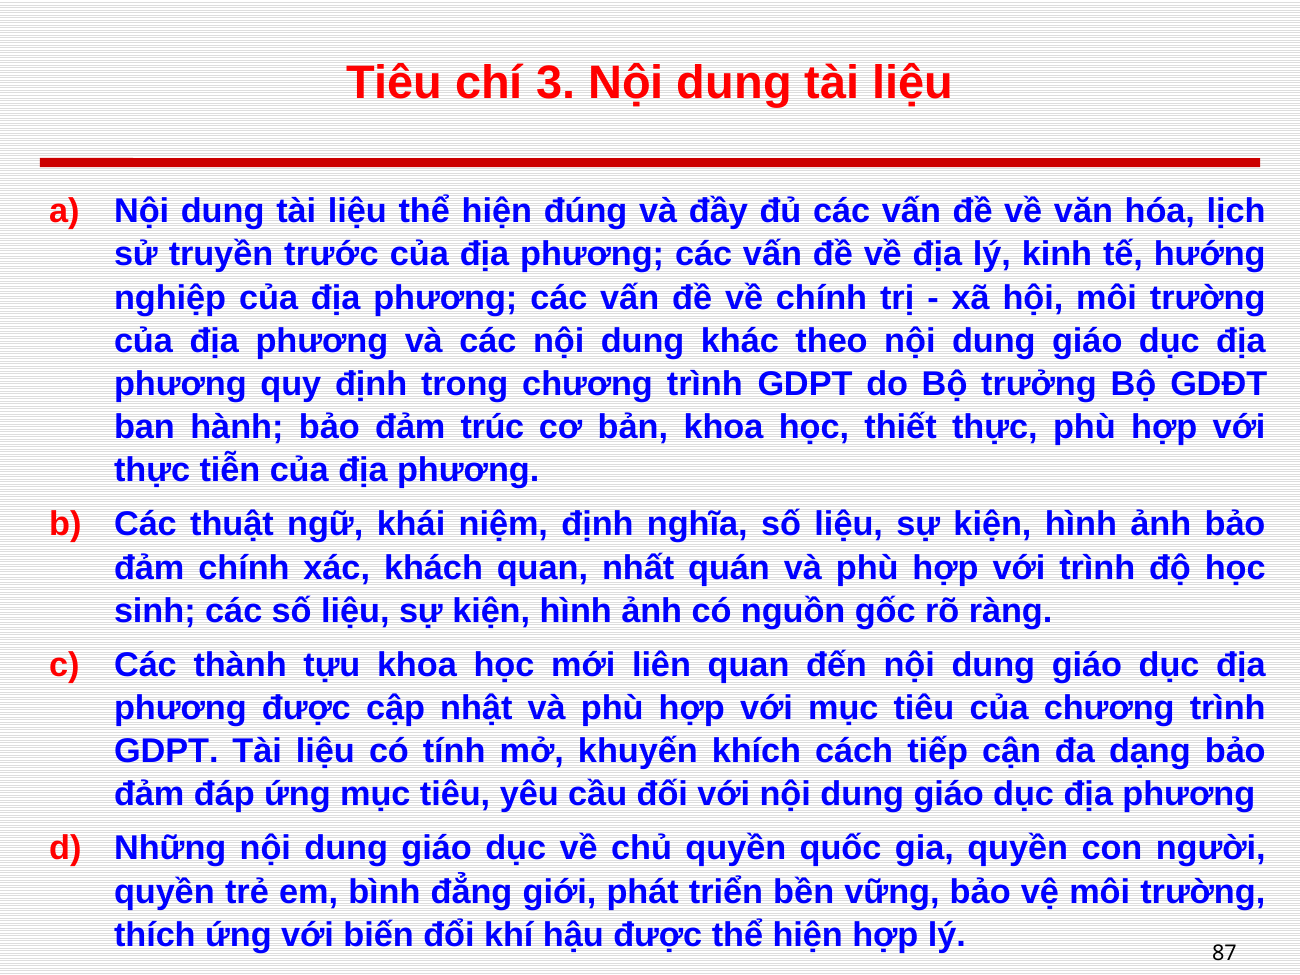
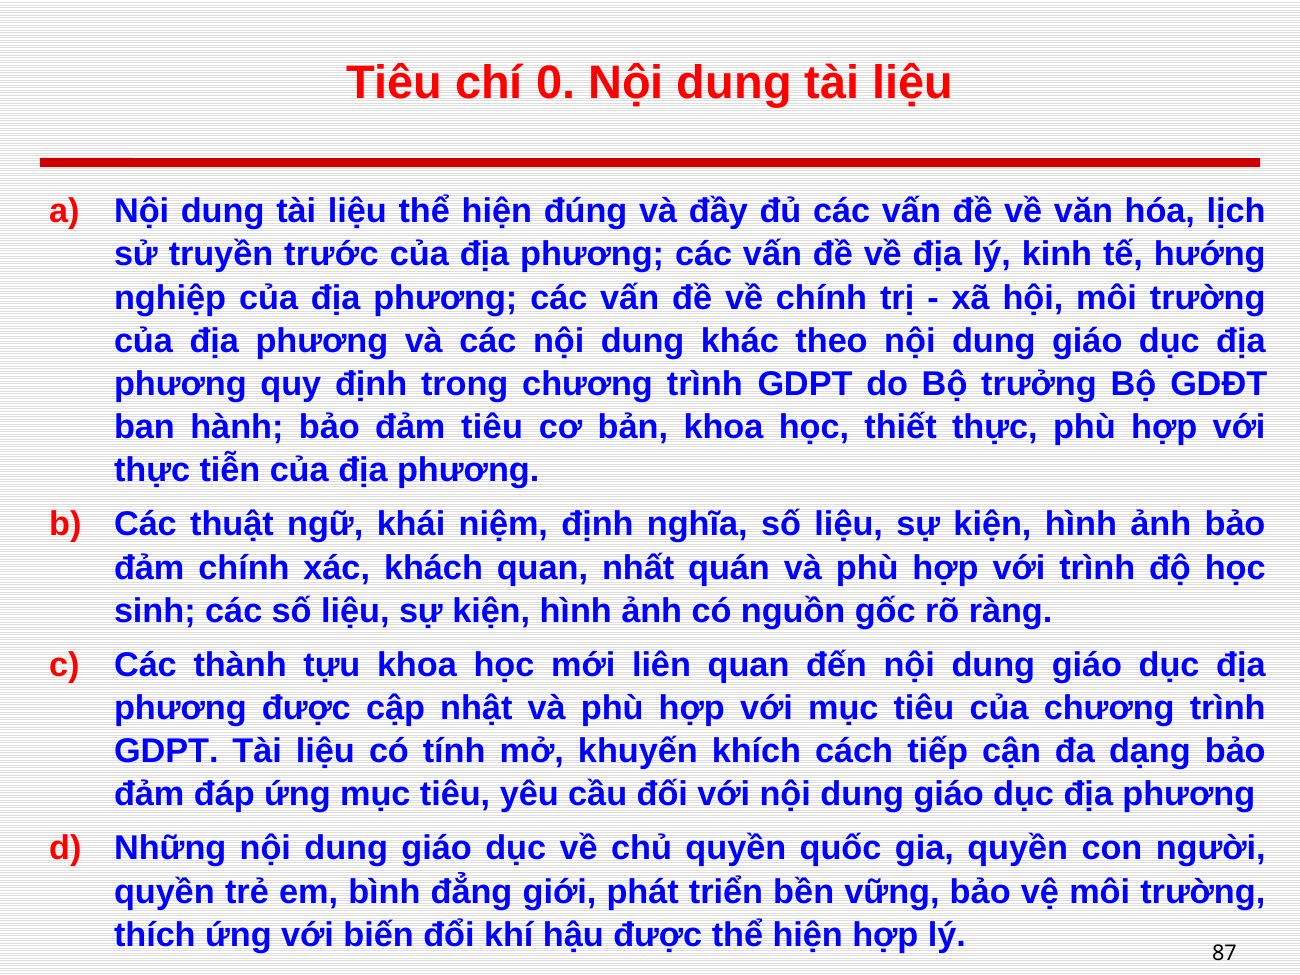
3: 3 -> 0
đảm trúc: trúc -> tiêu
